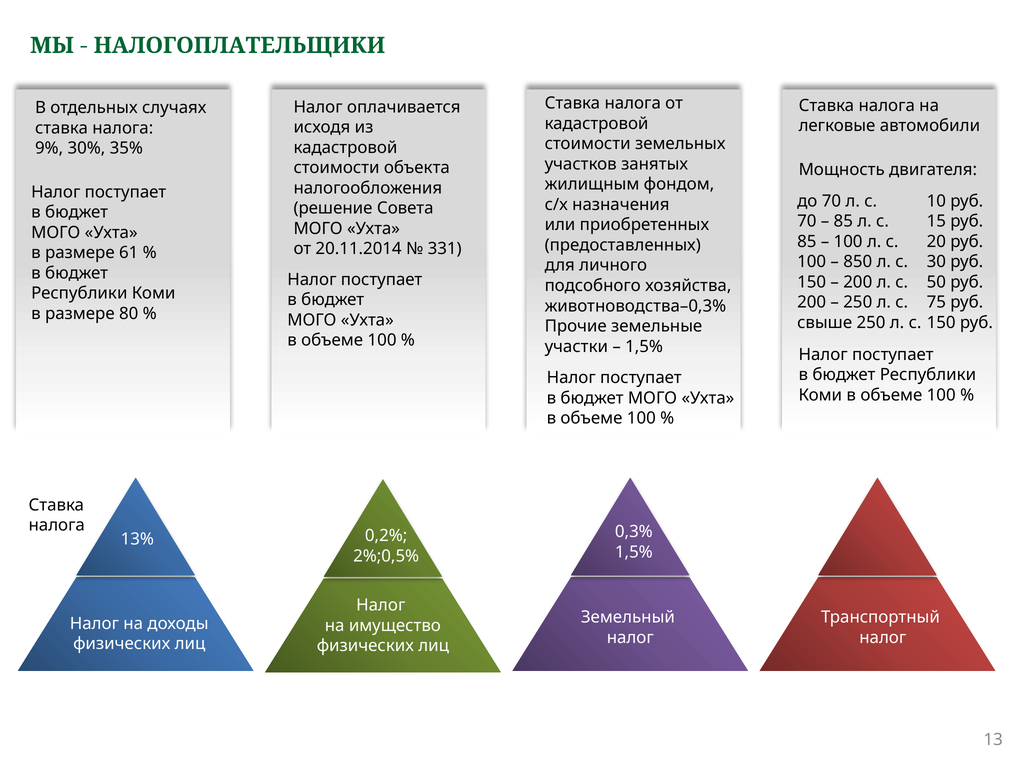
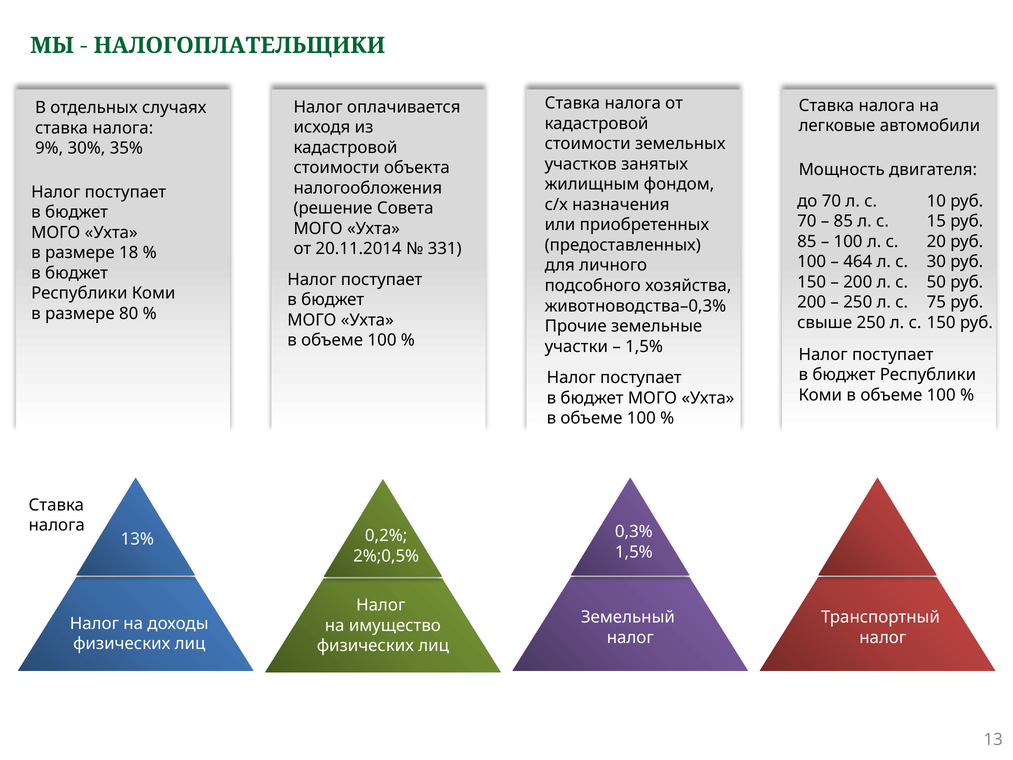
61: 61 -> 18
850: 850 -> 464
